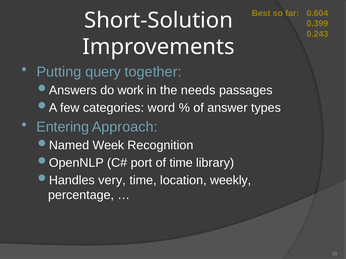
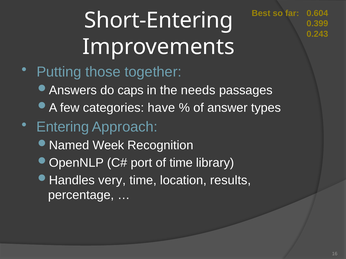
Short-Solution: Short-Solution -> Short-Entering
query: query -> those
work: work -> caps
word: word -> have
weekly: weekly -> results
